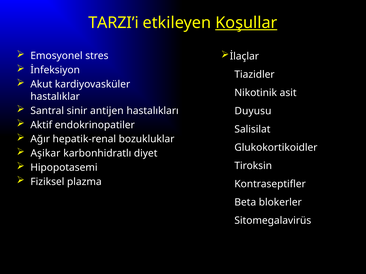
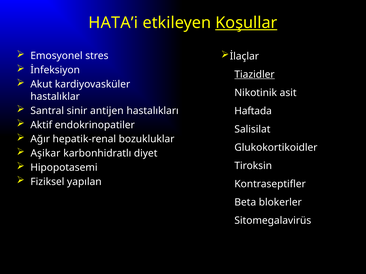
TARZI’i: TARZI’i -> HATA’i
Tiazidler underline: none -> present
Duyusu: Duyusu -> Haftada
plazma: plazma -> yapılan
